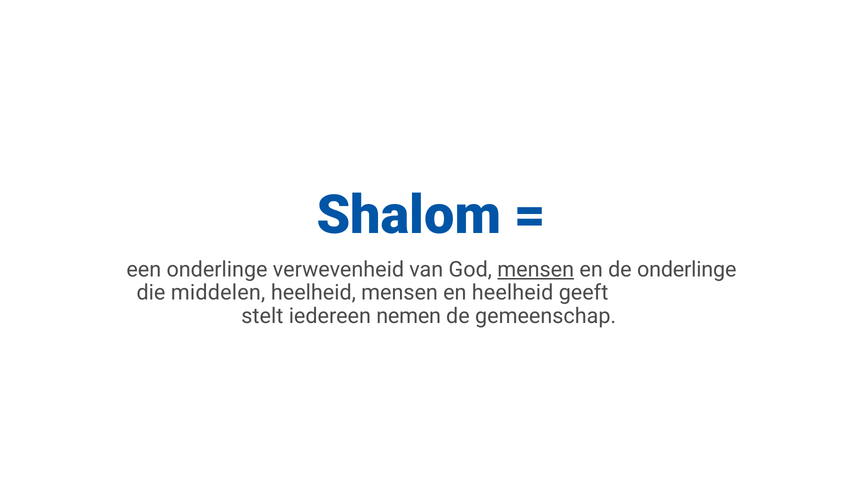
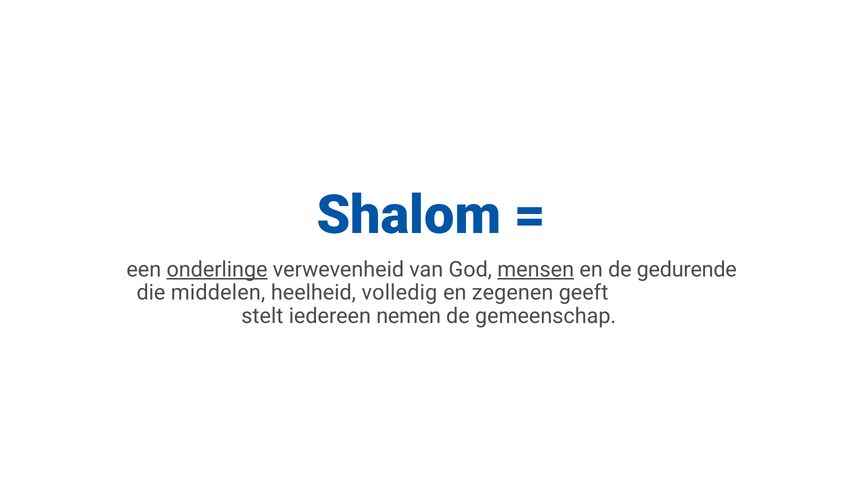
onderlinge at (217, 270) underline: none -> present
de onderlinge: onderlinge -> gedurende
heelheid mensen: mensen -> volledig
en heelheid: heelheid -> zegenen
